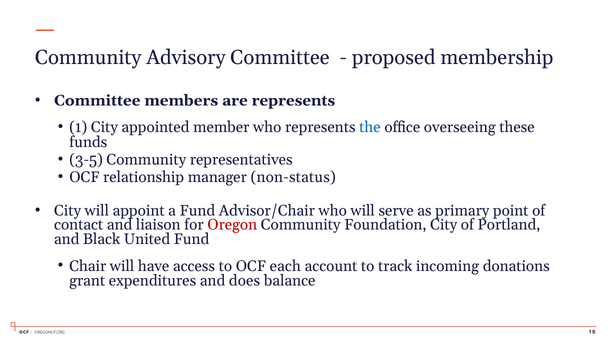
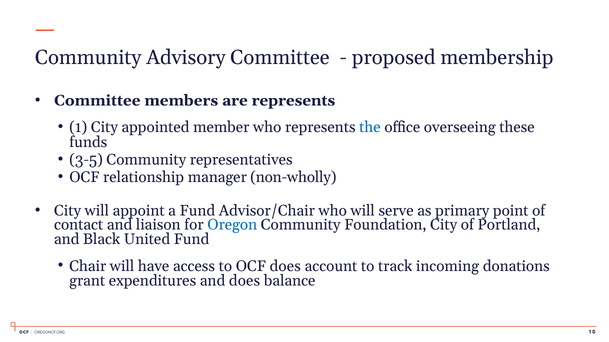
non-status: non-status -> non-wholly
Oregon colour: red -> blue
OCF each: each -> does
